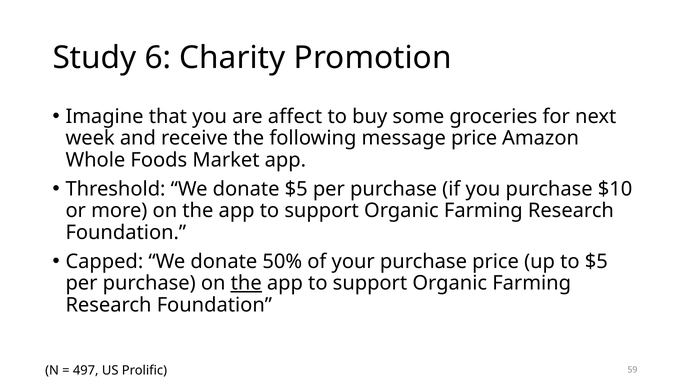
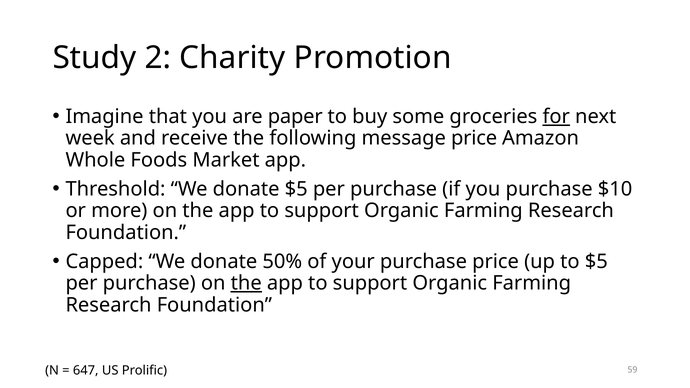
6: 6 -> 2
affect: affect -> paper
for underline: none -> present
497: 497 -> 647
